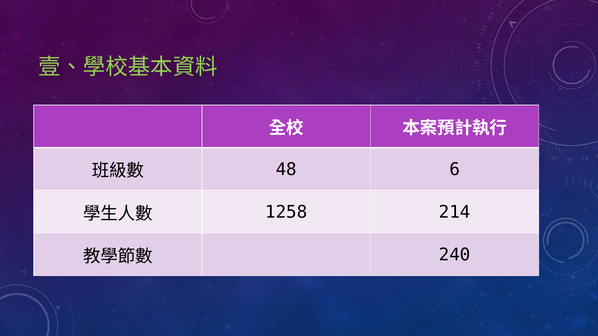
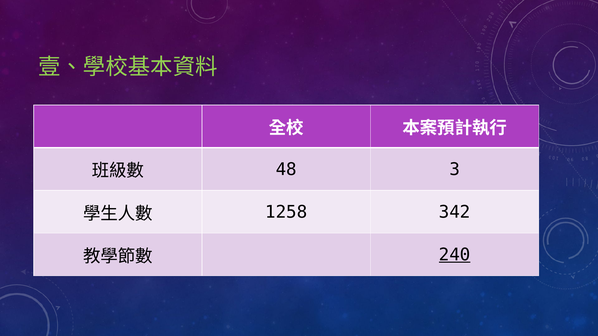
6: 6 -> 3
214: 214 -> 342
240 underline: none -> present
